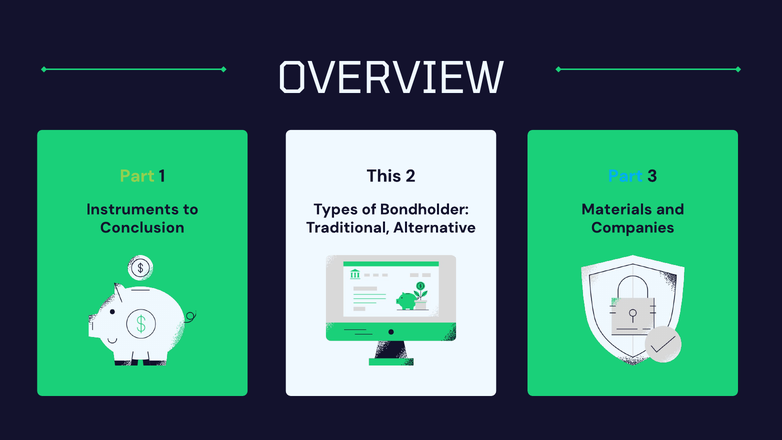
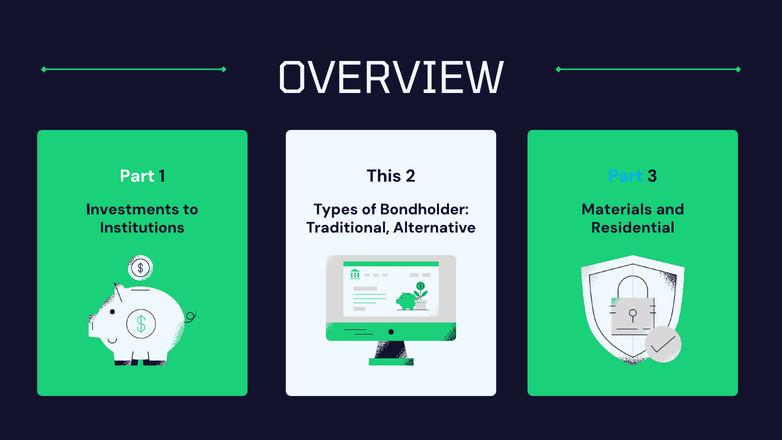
Part at (137, 176) colour: light green -> white
Instruments: Instruments -> Investments
Conclusion: Conclusion -> Institutions
Companies: Companies -> Residential
